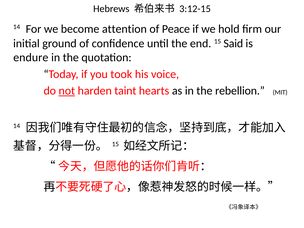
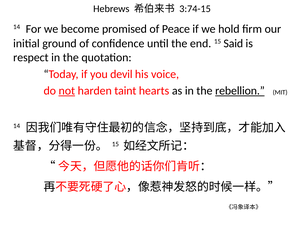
3:12-15: 3:12-15 -> 3:74-15
attention: attention -> promised
endure: endure -> respect
took: took -> devil
rebellion underline: none -> present
